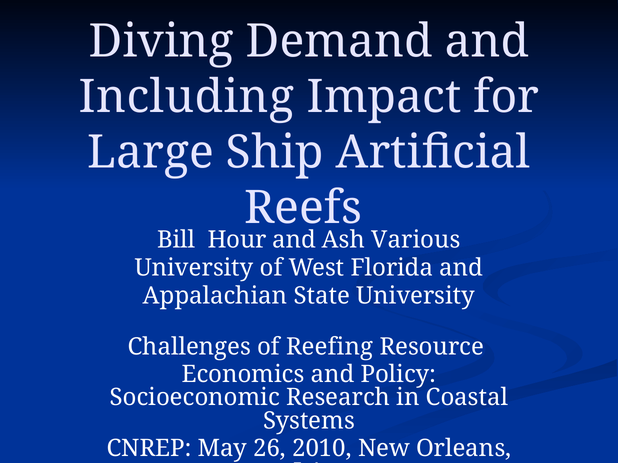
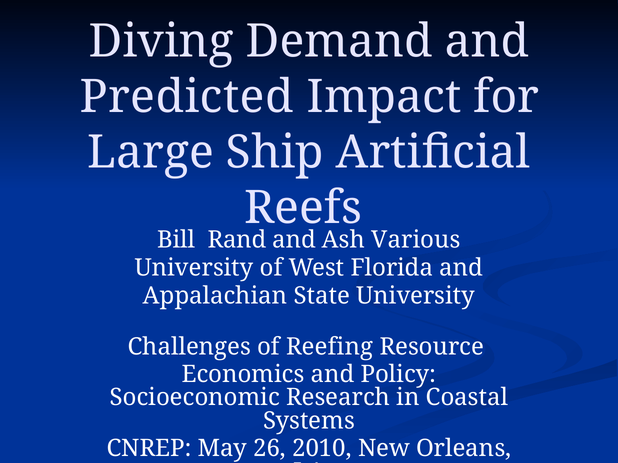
Including: Including -> Predicted
Hour: Hour -> Rand
